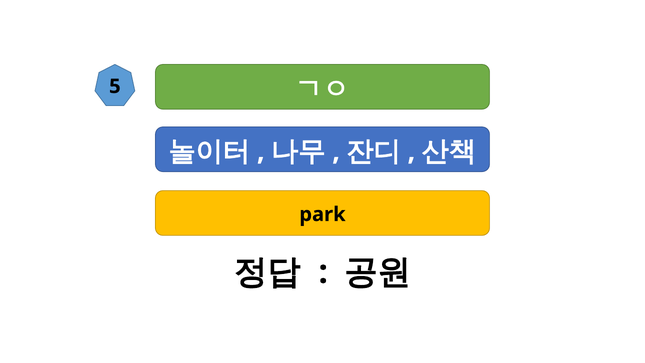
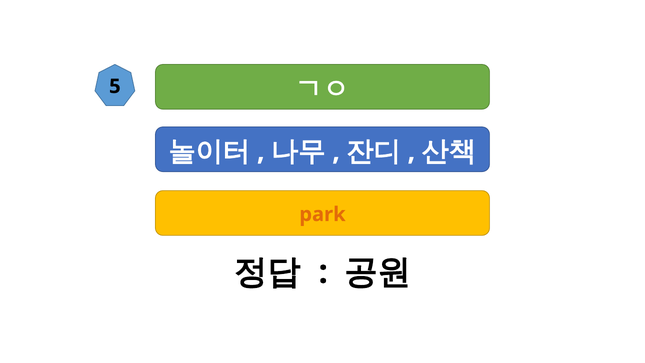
park colour: black -> orange
